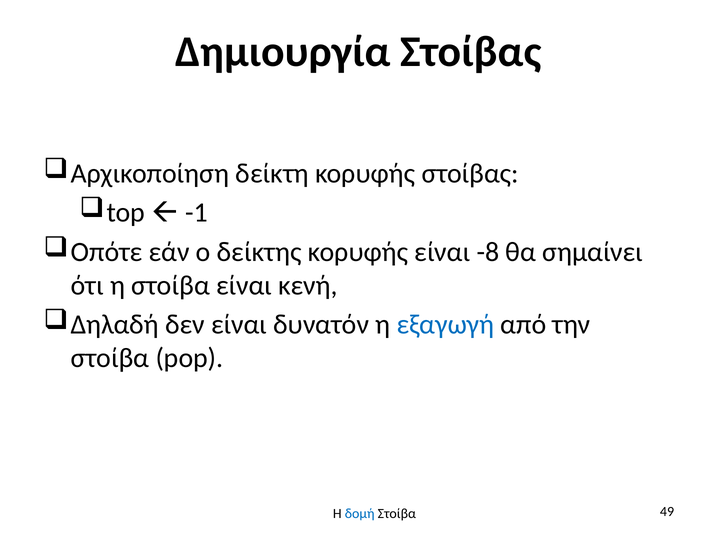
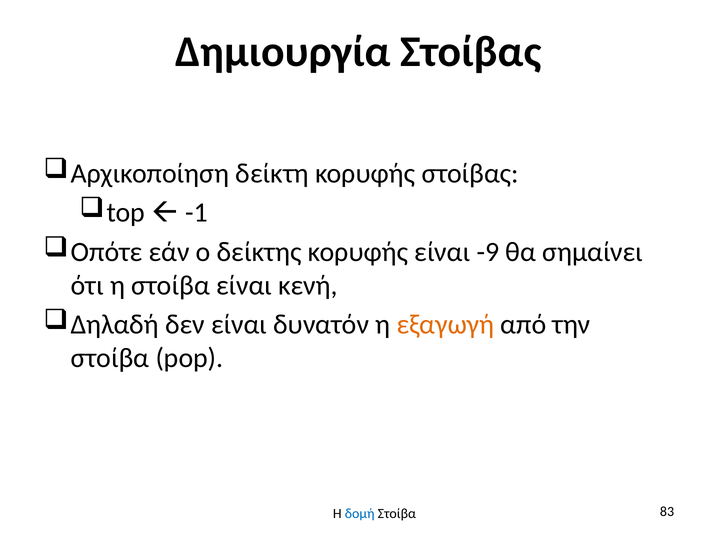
-8: -8 -> -9
εξαγωγή colour: blue -> orange
49: 49 -> 83
